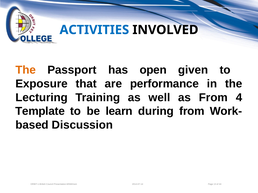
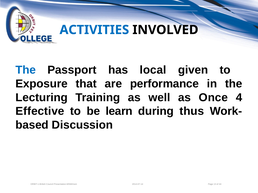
The at (26, 70) colour: orange -> blue
open: open -> local
as From: From -> Once
Template: Template -> Effective
during from: from -> thus
